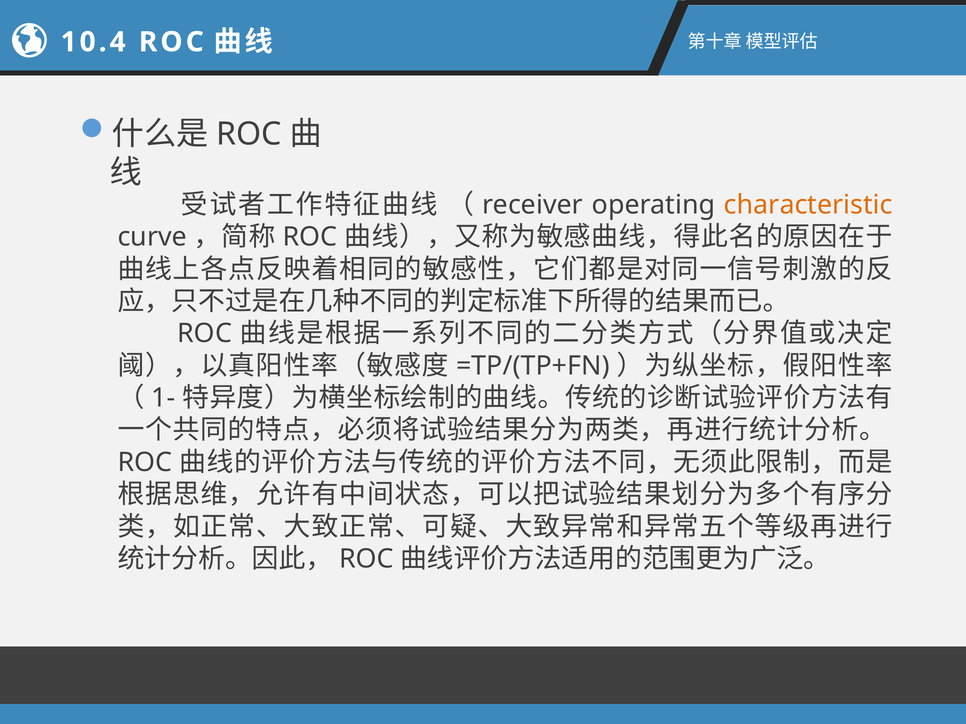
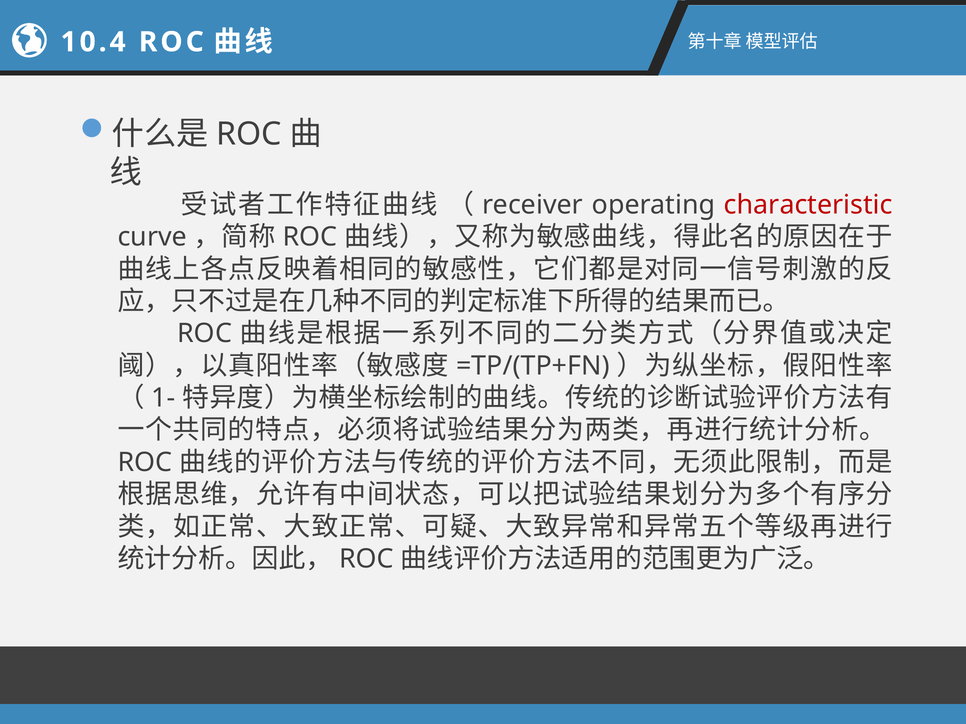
characteristic colour: orange -> red
